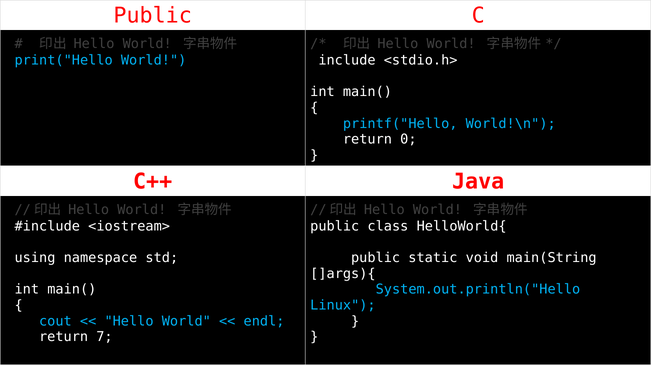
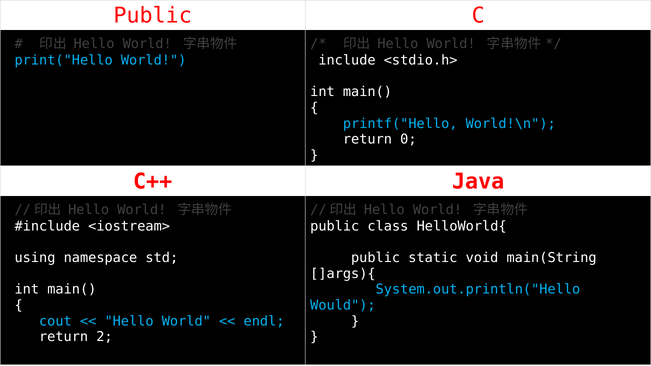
Linux: Linux -> Would
7: 7 -> 2
